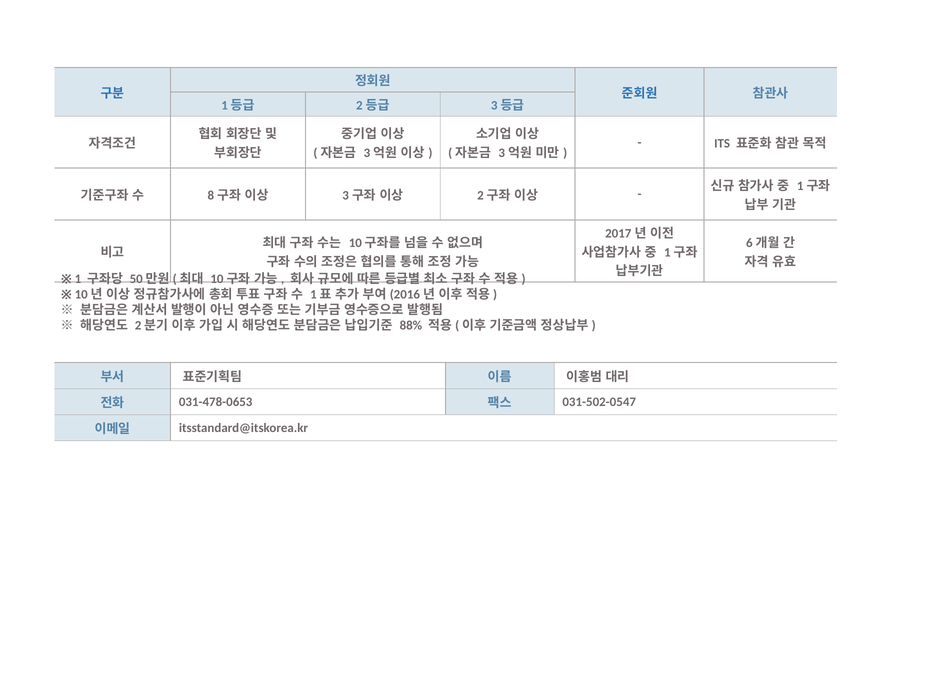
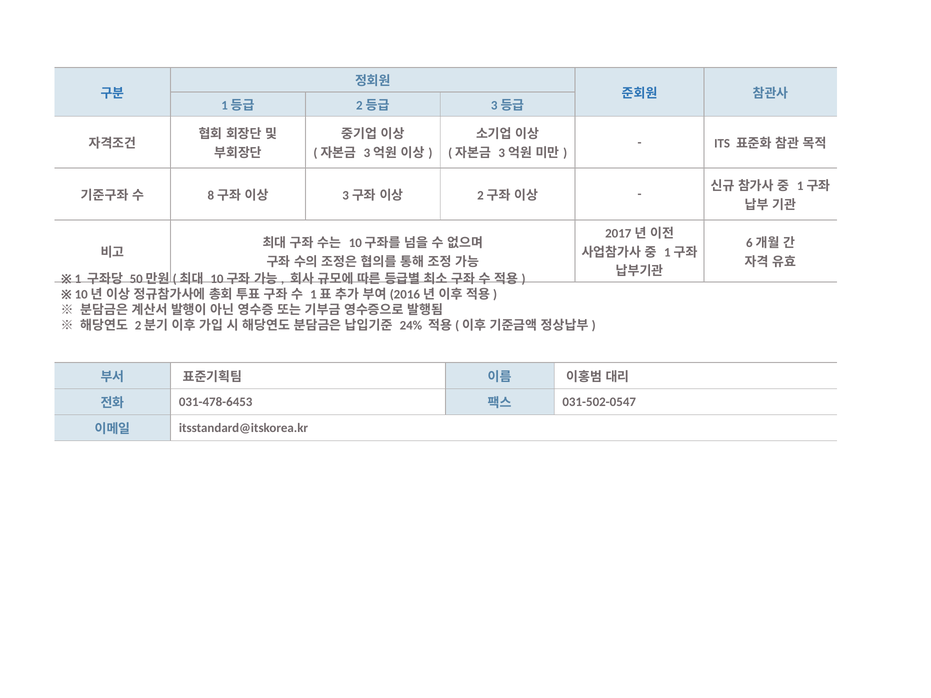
88%: 88% -> 24%
031-478-0653: 031-478-0653 -> 031-478-6453
